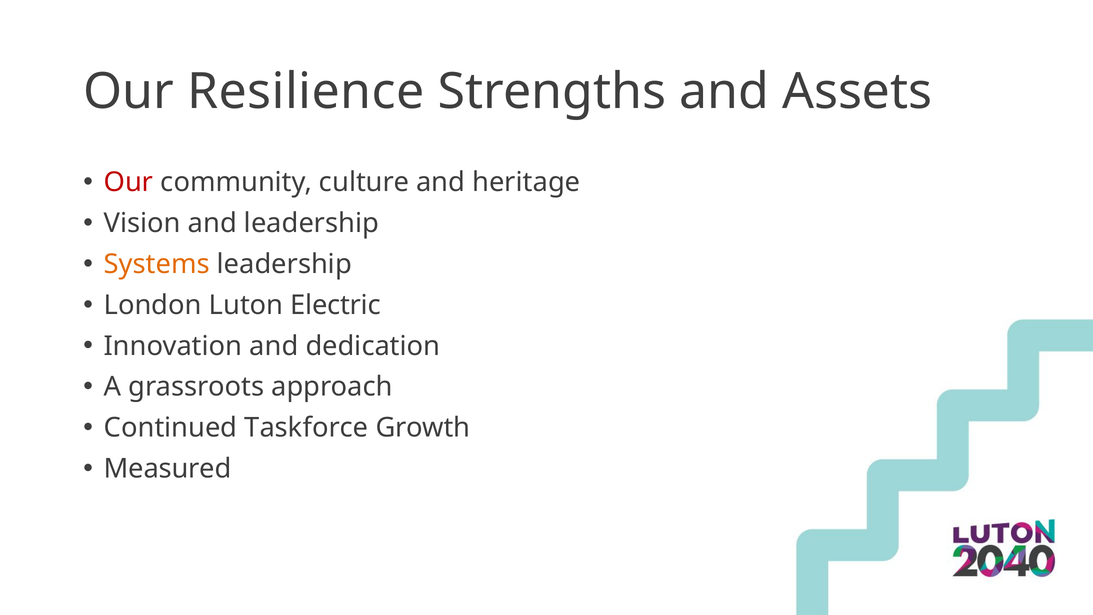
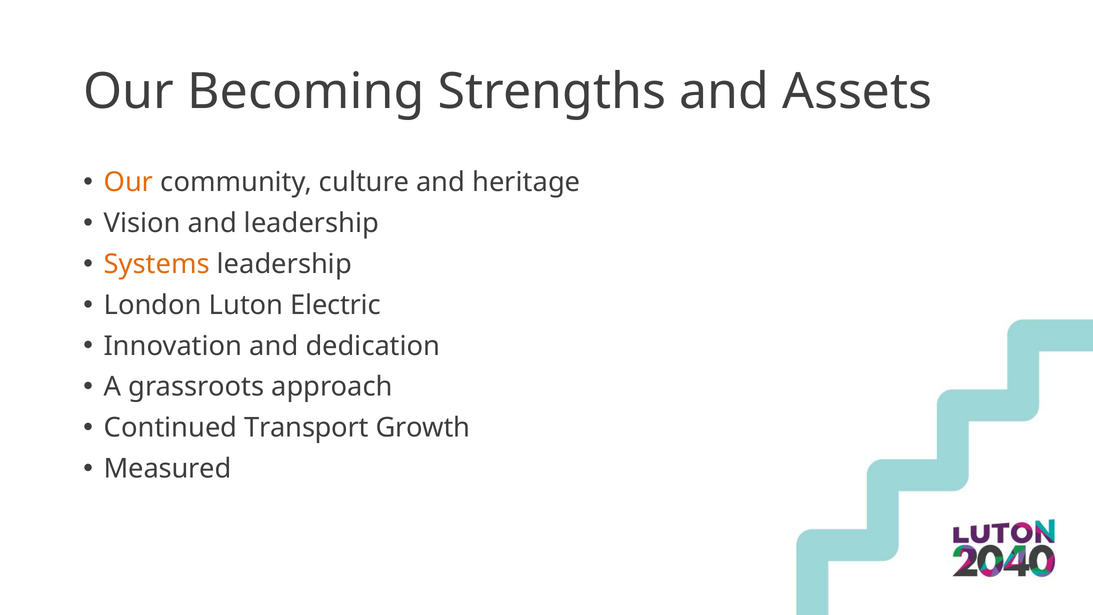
Resilience: Resilience -> Becoming
Our at (129, 182) colour: red -> orange
Taskforce: Taskforce -> Transport
